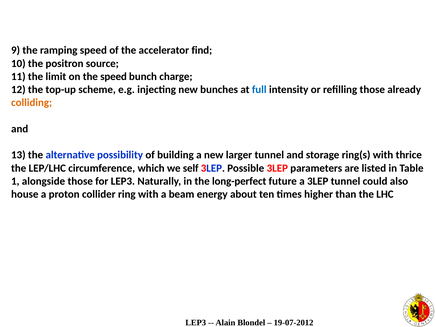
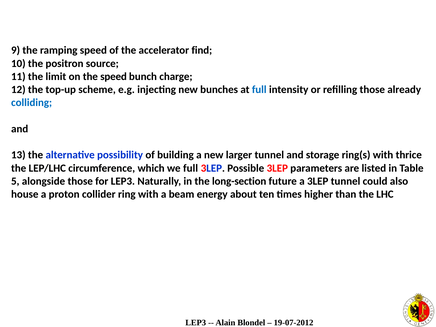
colliding colour: orange -> blue
we self: self -> full
1: 1 -> 5
long-perfect: long-perfect -> long-section
